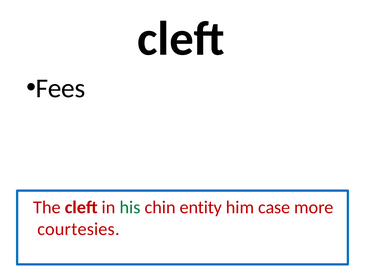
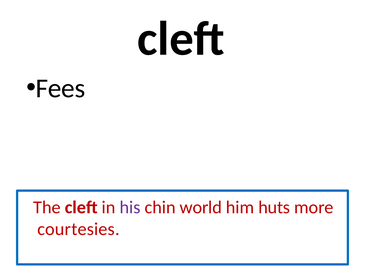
his colour: green -> purple
entity: entity -> world
case: case -> huts
